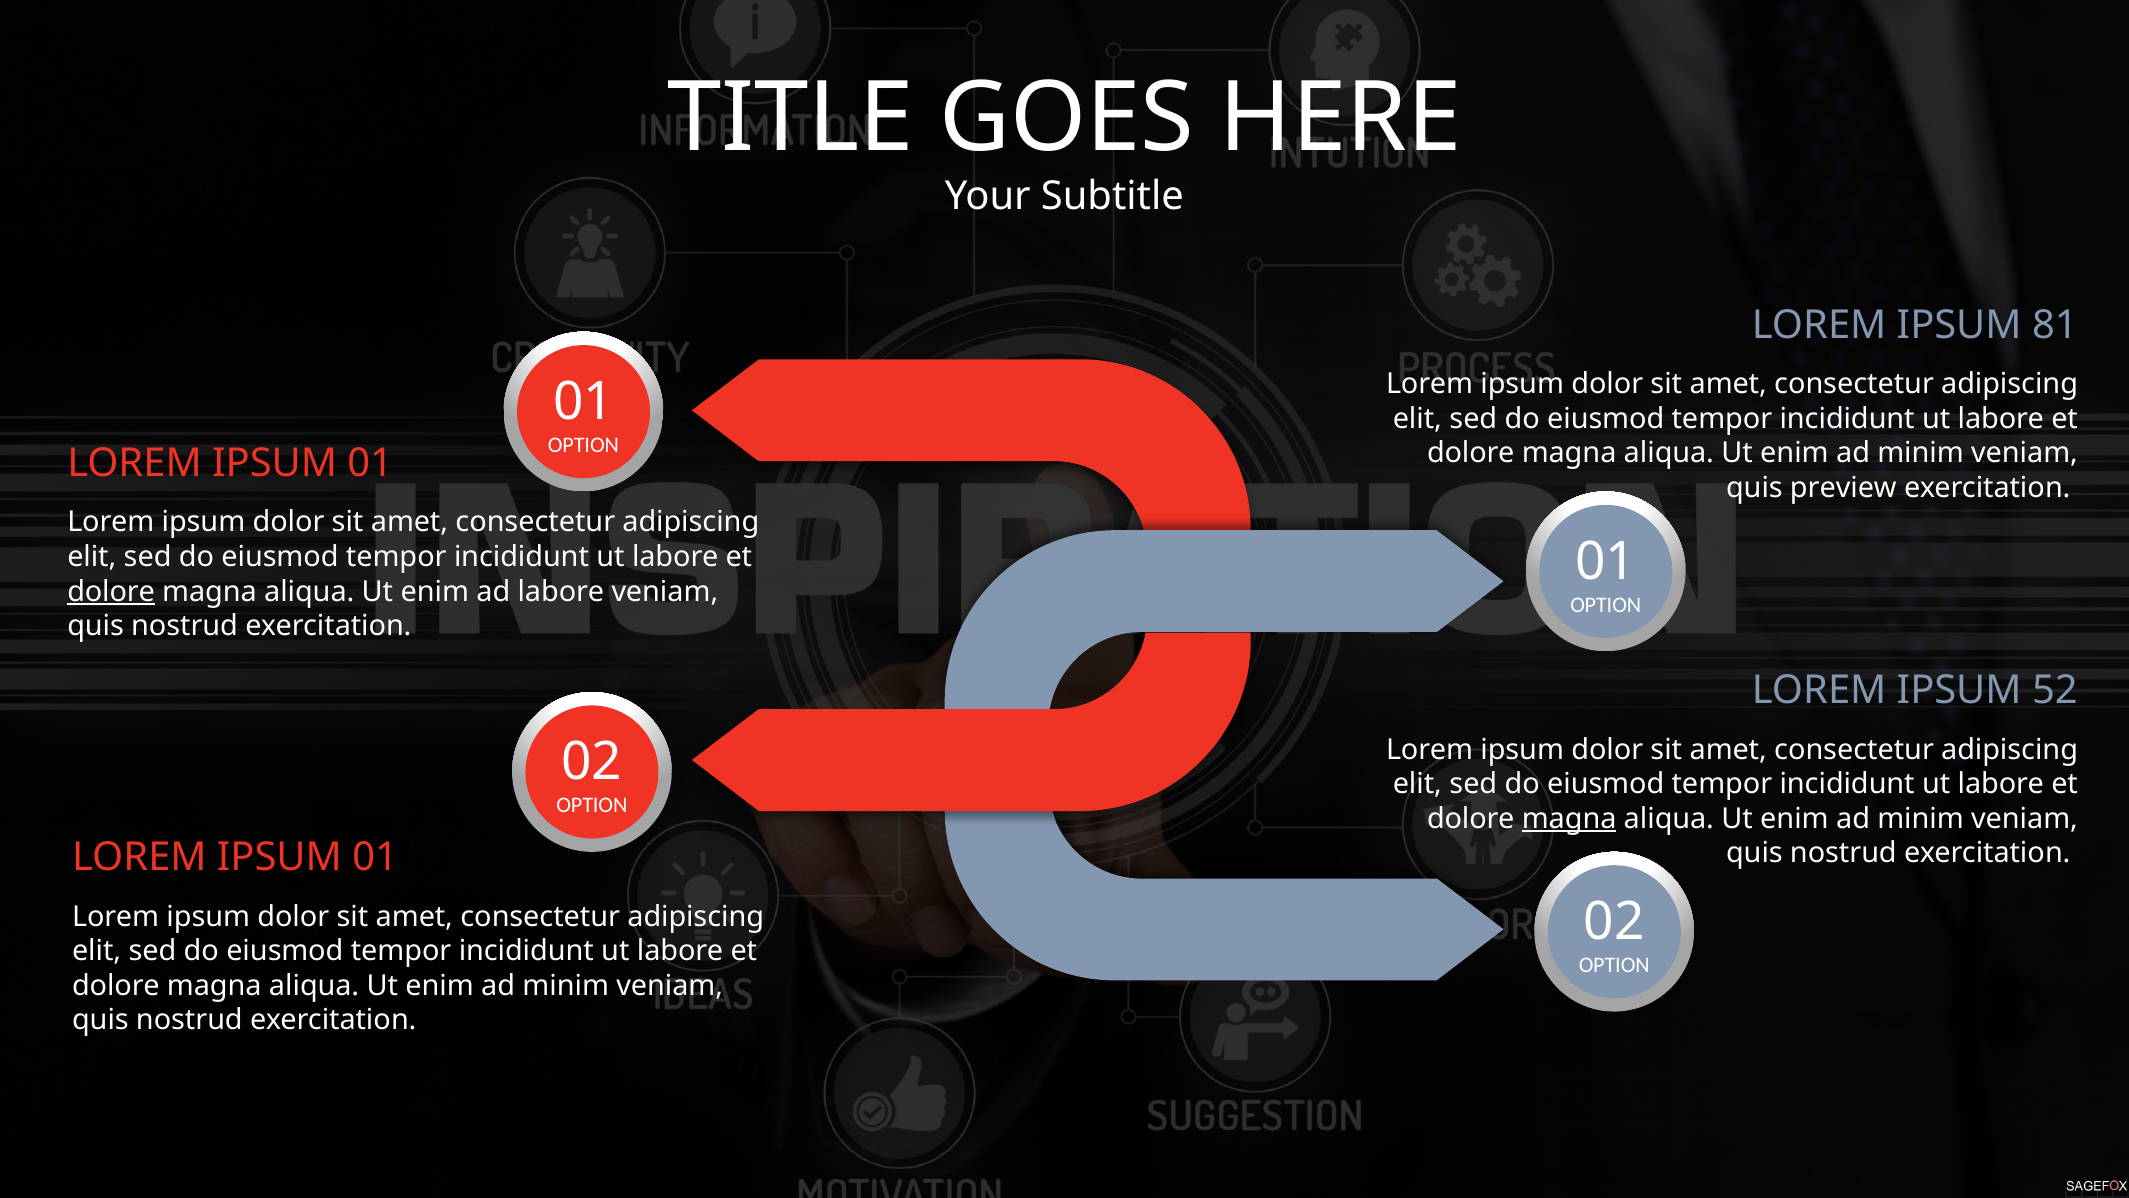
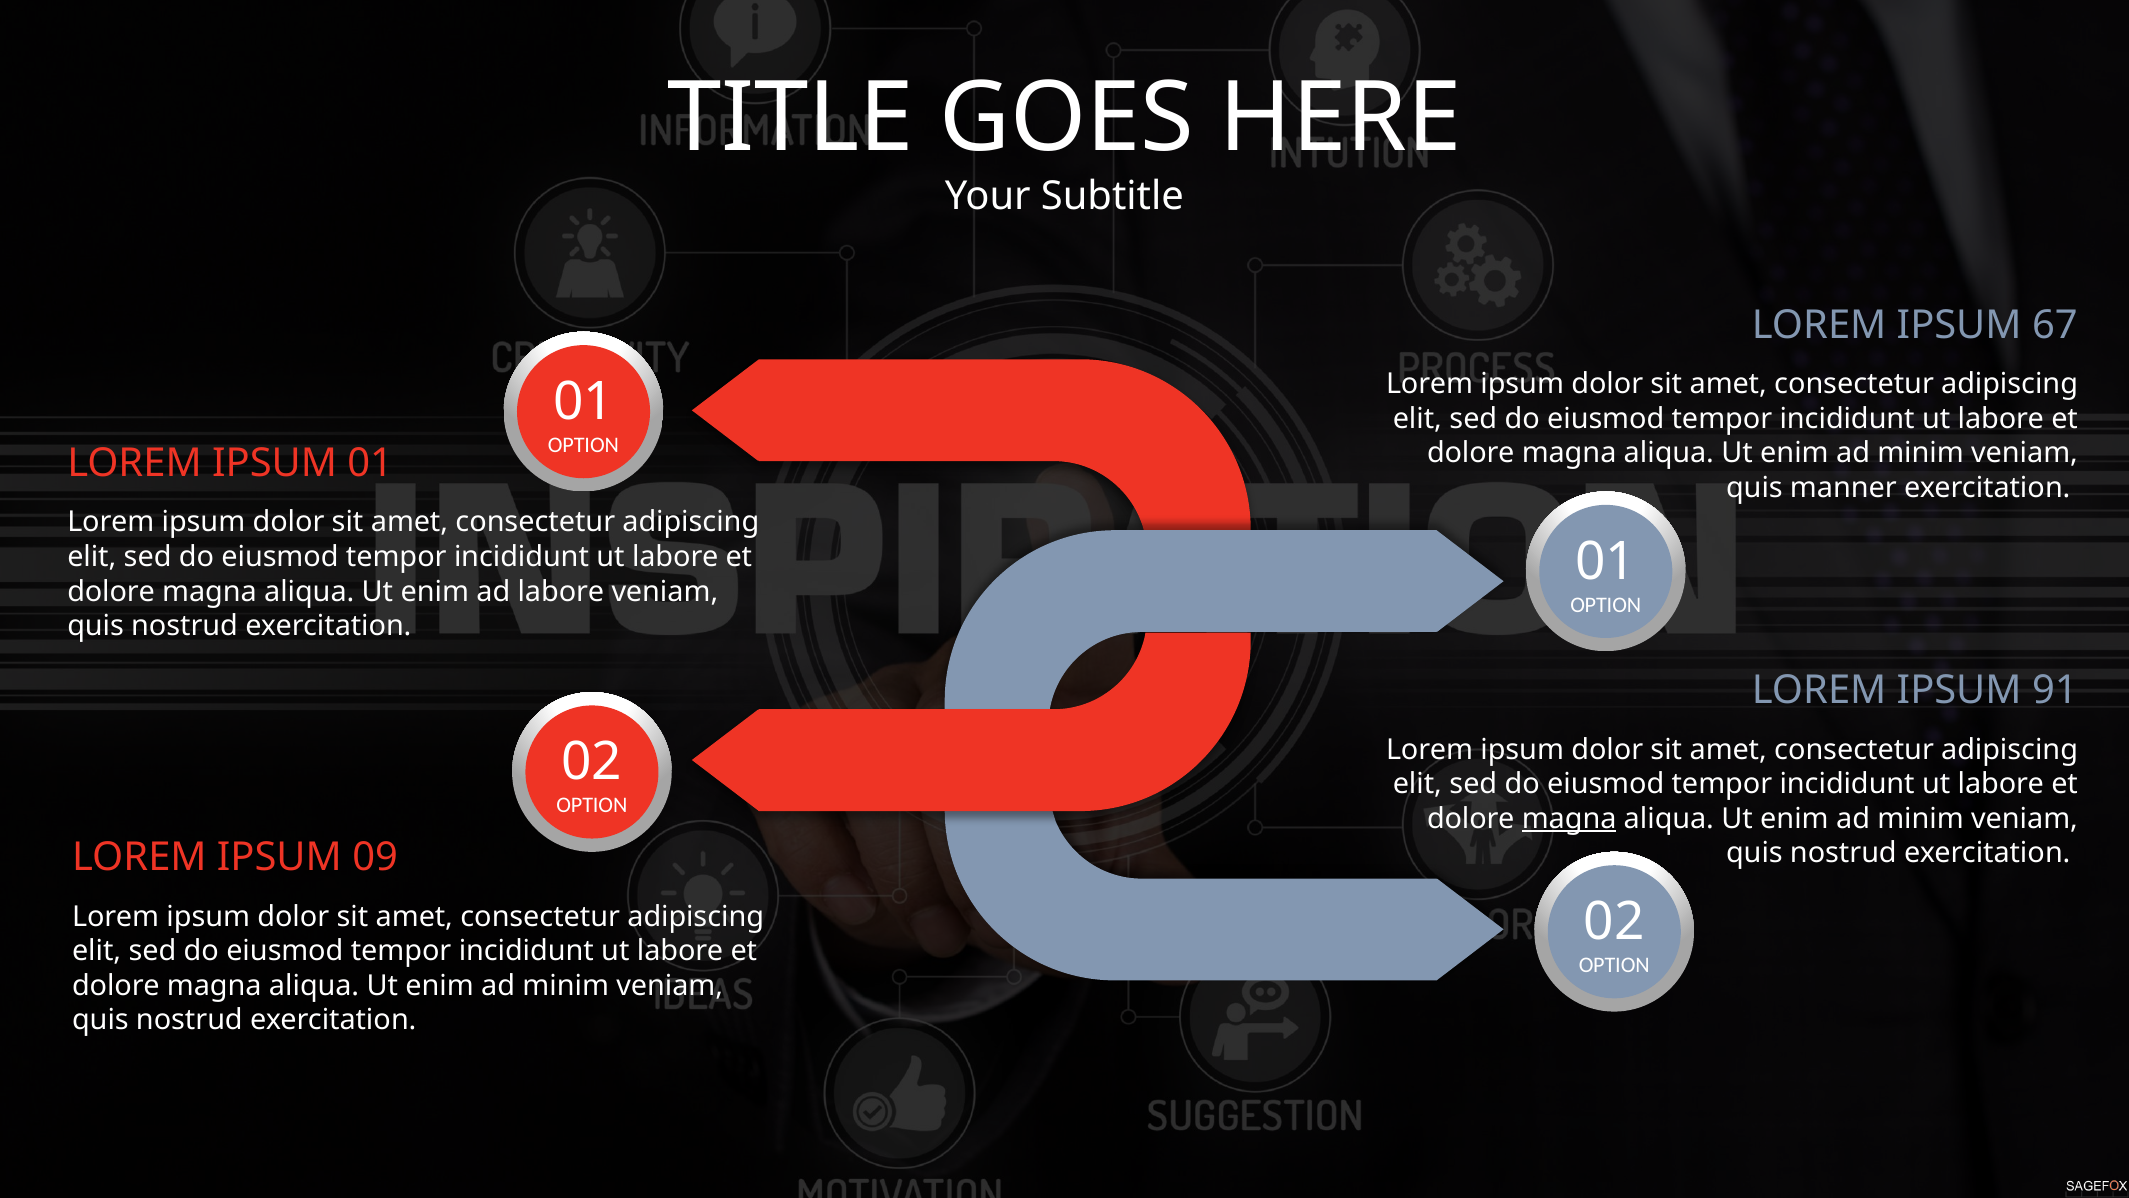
81: 81 -> 67
preview: preview -> manner
dolore at (111, 591) underline: present -> none
52: 52 -> 91
01 at (375, 857): 01 -> 09
